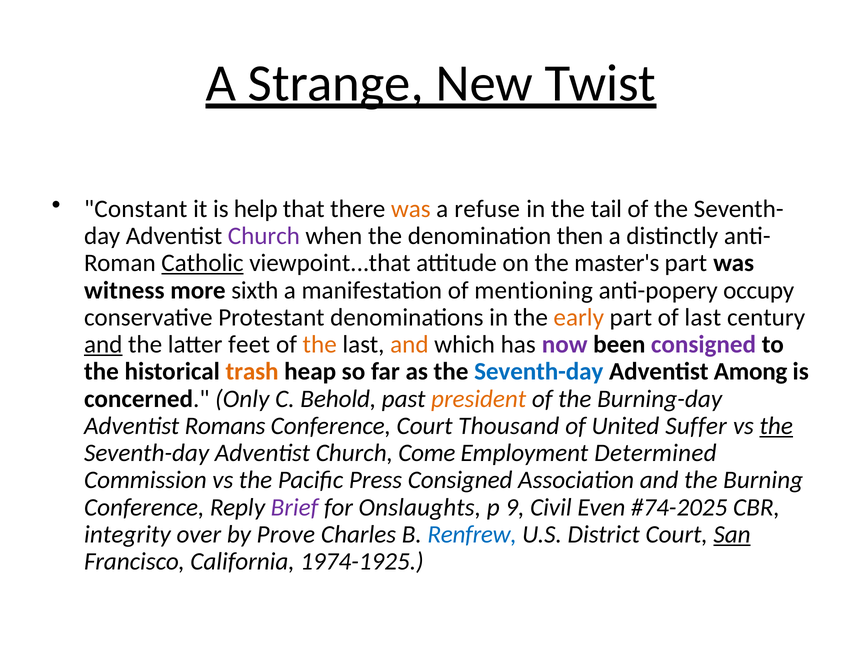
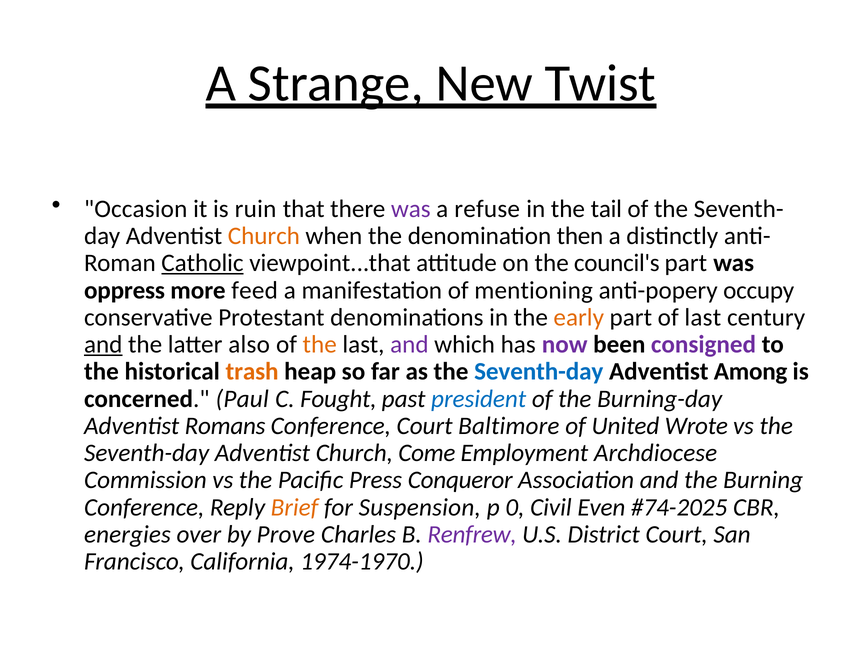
Constant: Constant -> Occasion
help: help -> ruin
was at (411, 209) colour: orange -> purple
Church at (264, 236) colour: purple -> orange
master's: master's -> council's
witness: witness -> oppress
sixth: sixth -> feed
feet: feet -> also
and at (409, 345) colour: orange -> purple
Only: Only -> Paul
Behold: Behold -> Fought
president colour: orange -> blue
Thousand: Thousand -> Baltimore
Suffer: Suffer -> Wrote
the at (776, 426) underline: present -> none
Determined: Determined -> Archdiocese
Press Consigned: Consigned -> Conqueror
Brief colour: purple -> orange
Onslaughts: Onslaughts -> Suspension
9: 9 -> 0
integrity: integrity -> energies
Renfrew colour: blue -> purple
San underline: present -> none
1974-1925: 1974-1925 -> 1974-1970
